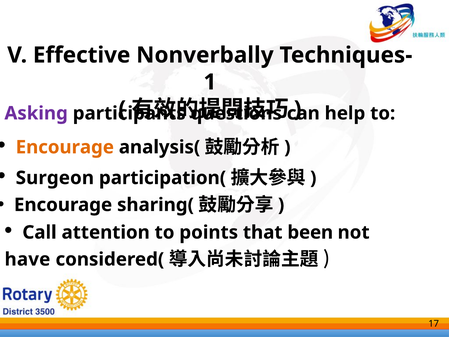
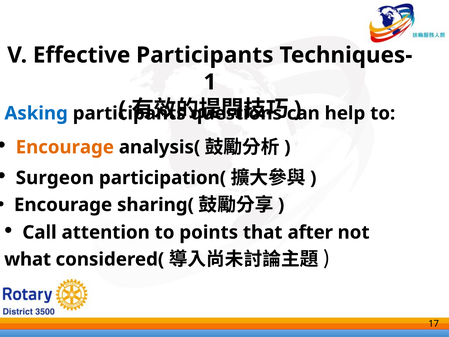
Effective Nonverbally: Nonverbally -> Participants
Asking colour: purple -> blue
been: been -> after
have: have -> what
